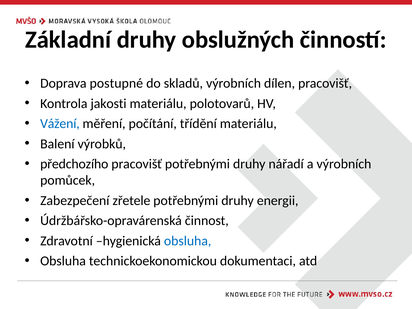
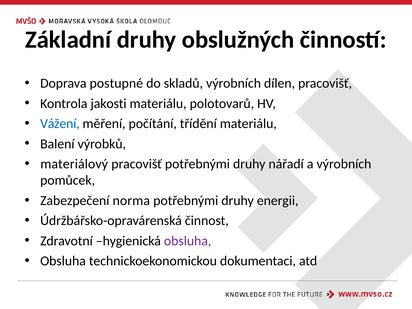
předchozího: předchozího -> materiálový
zřetele: zřetele -> norma
obsluha at (188, 241) colour: blue -> purple
